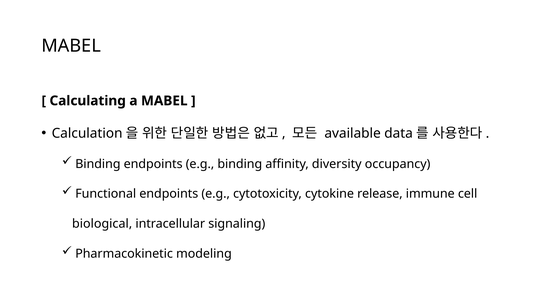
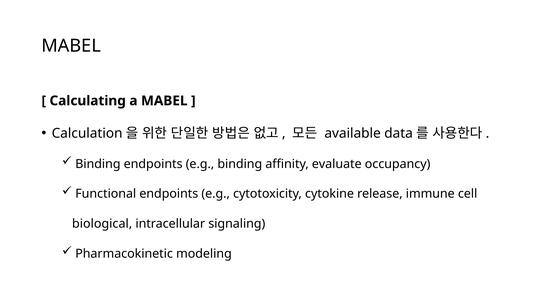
diversity: diversity -> evaluate
